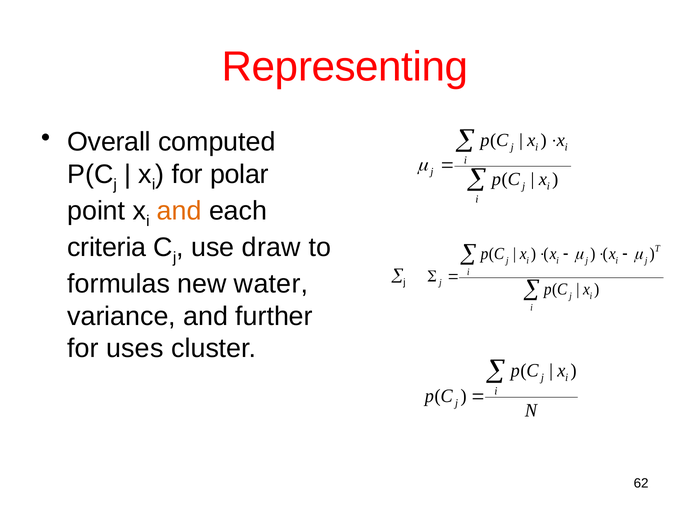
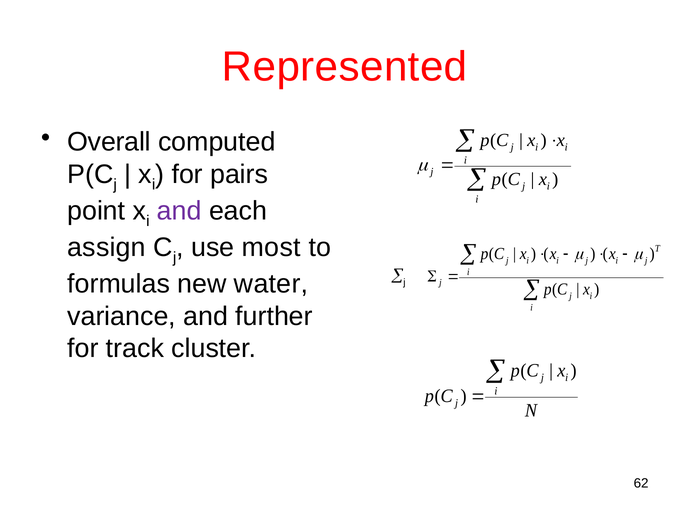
Representing: Representing -> Represented
polar: polar -> pairs
and at (179, 211) colour: orange -> purple
criteria: criteria -> assign
draw: draw -> most
uses: uses -> track
